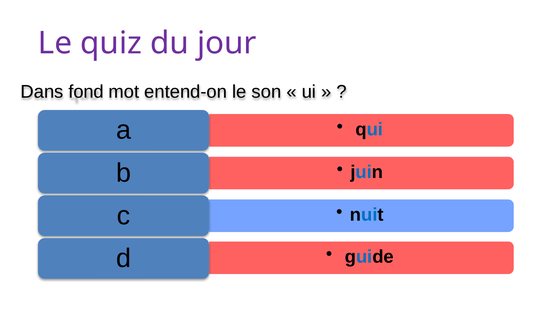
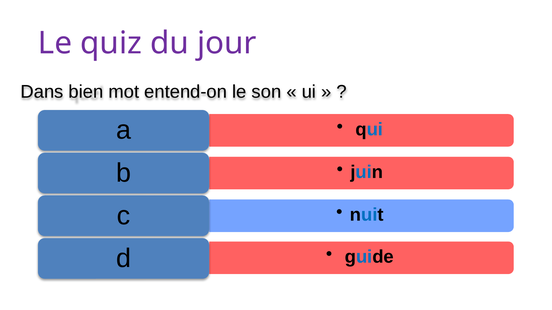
fond: fond -> bien
